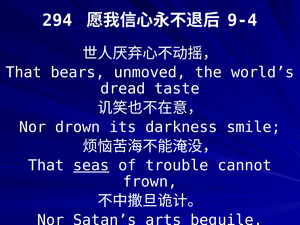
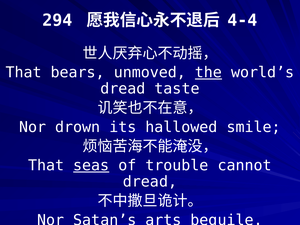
9-4: 9-4 -> 4-4
the underline: none -> present
darkness: darkness -> hallowed
frown at (150, 182): frown -> dread
